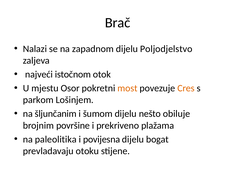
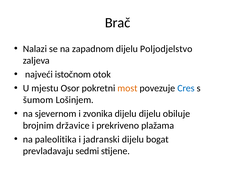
Cres colour: orange -> blue
parkom: parkom -> šumom
šljunčanim: šljunčanim -> sjevernom
šumom: šumom -> zvonika
dijelu nešto: nešto -> dijelu
površine: površine -> državice
povijesna: povijesna -> jadranski
otoku: otoku -> sedmi
